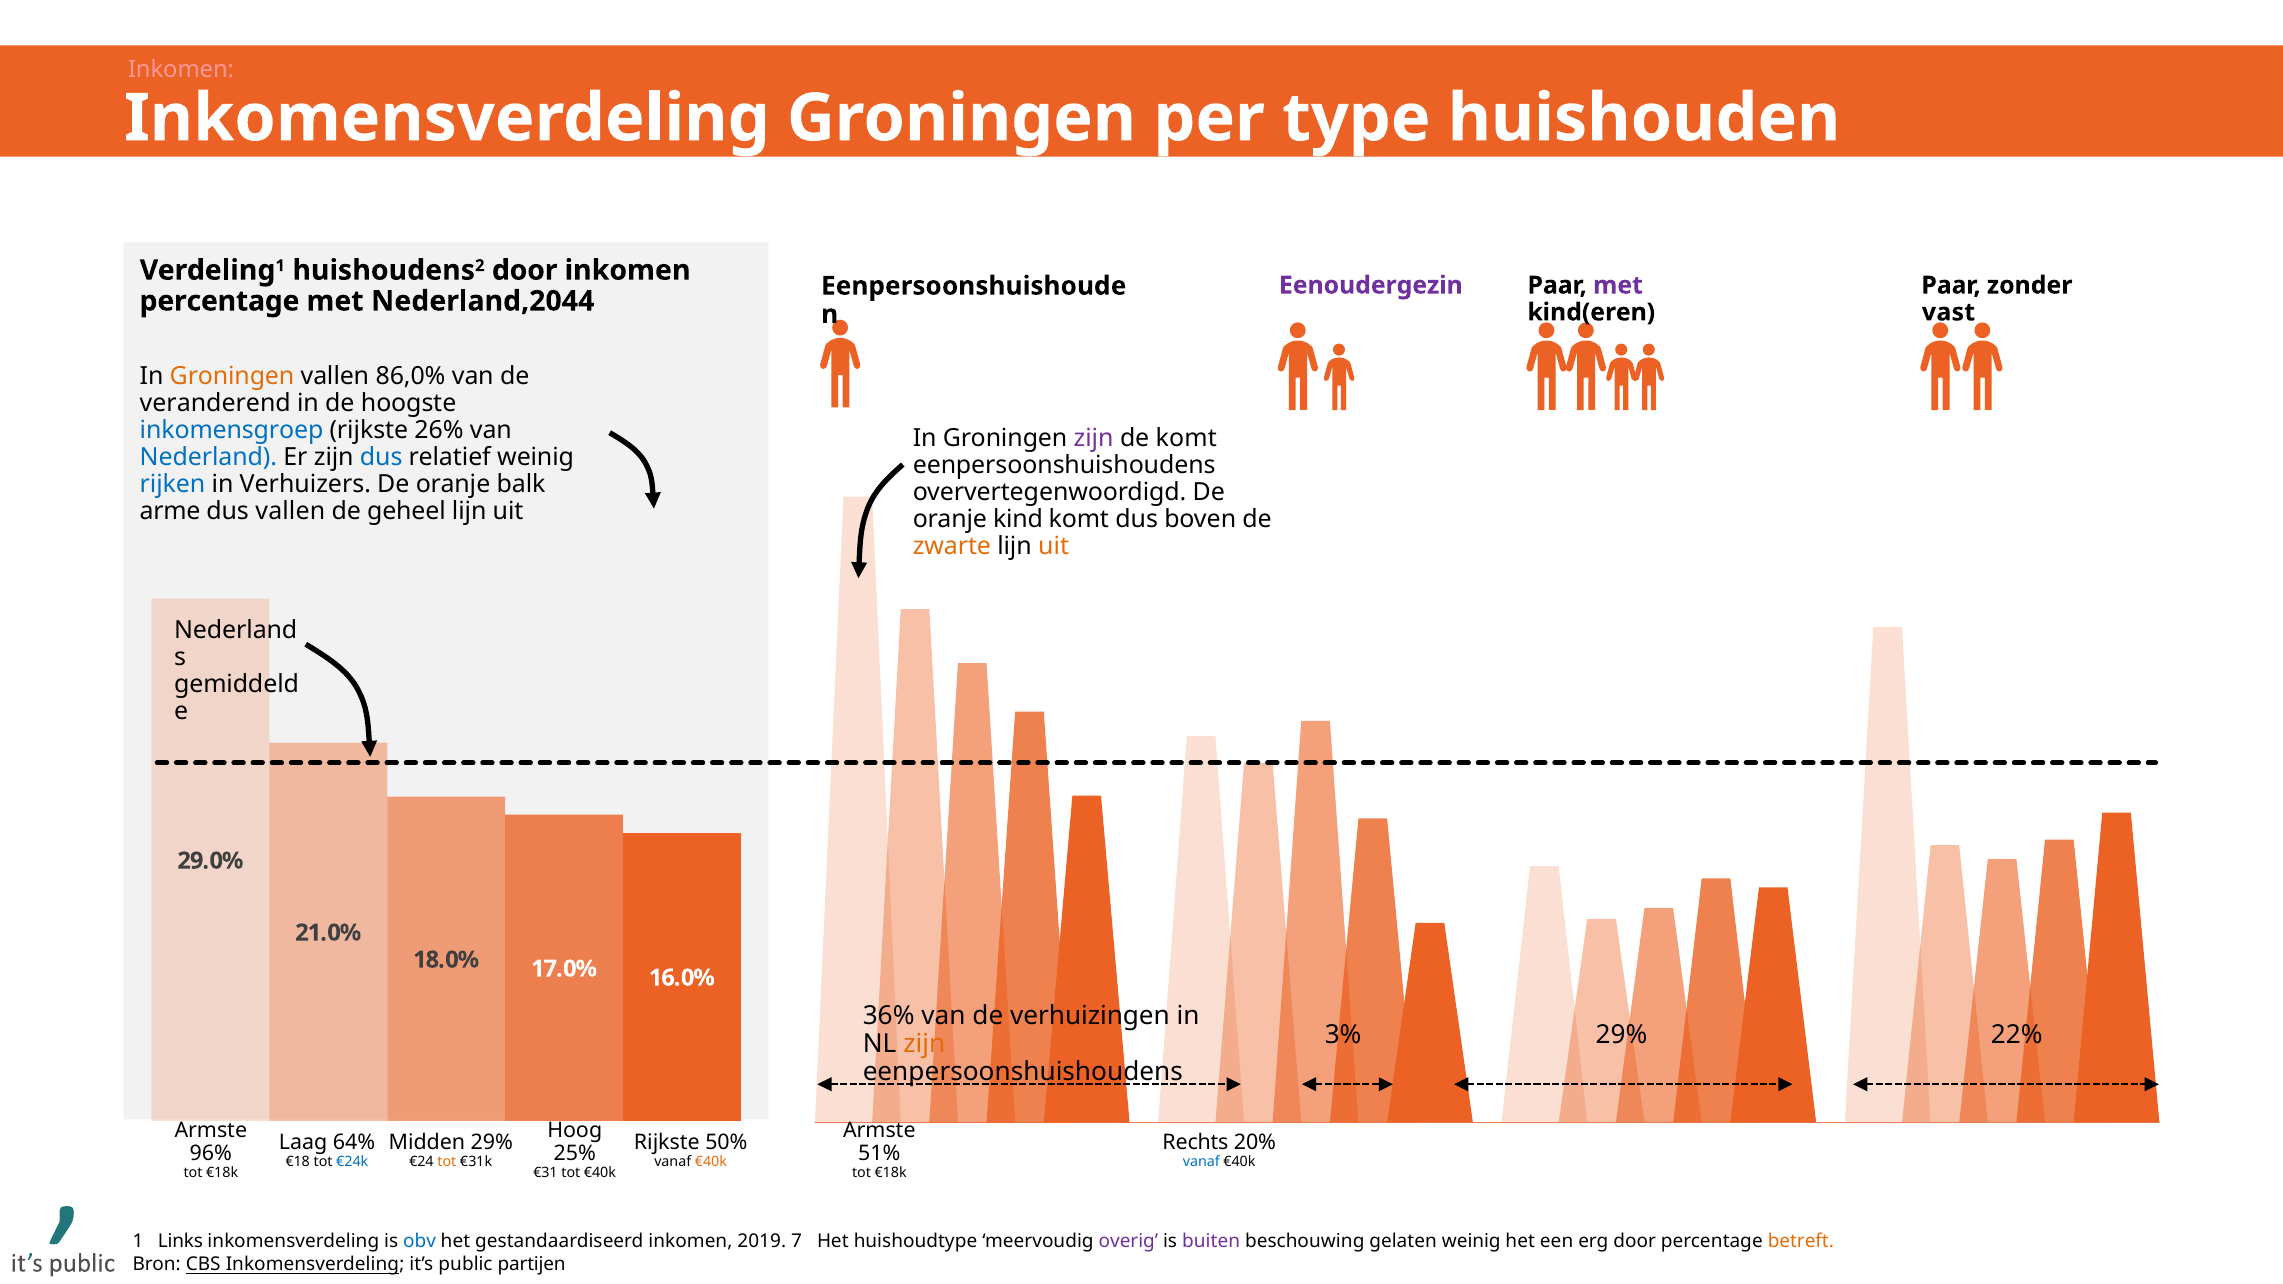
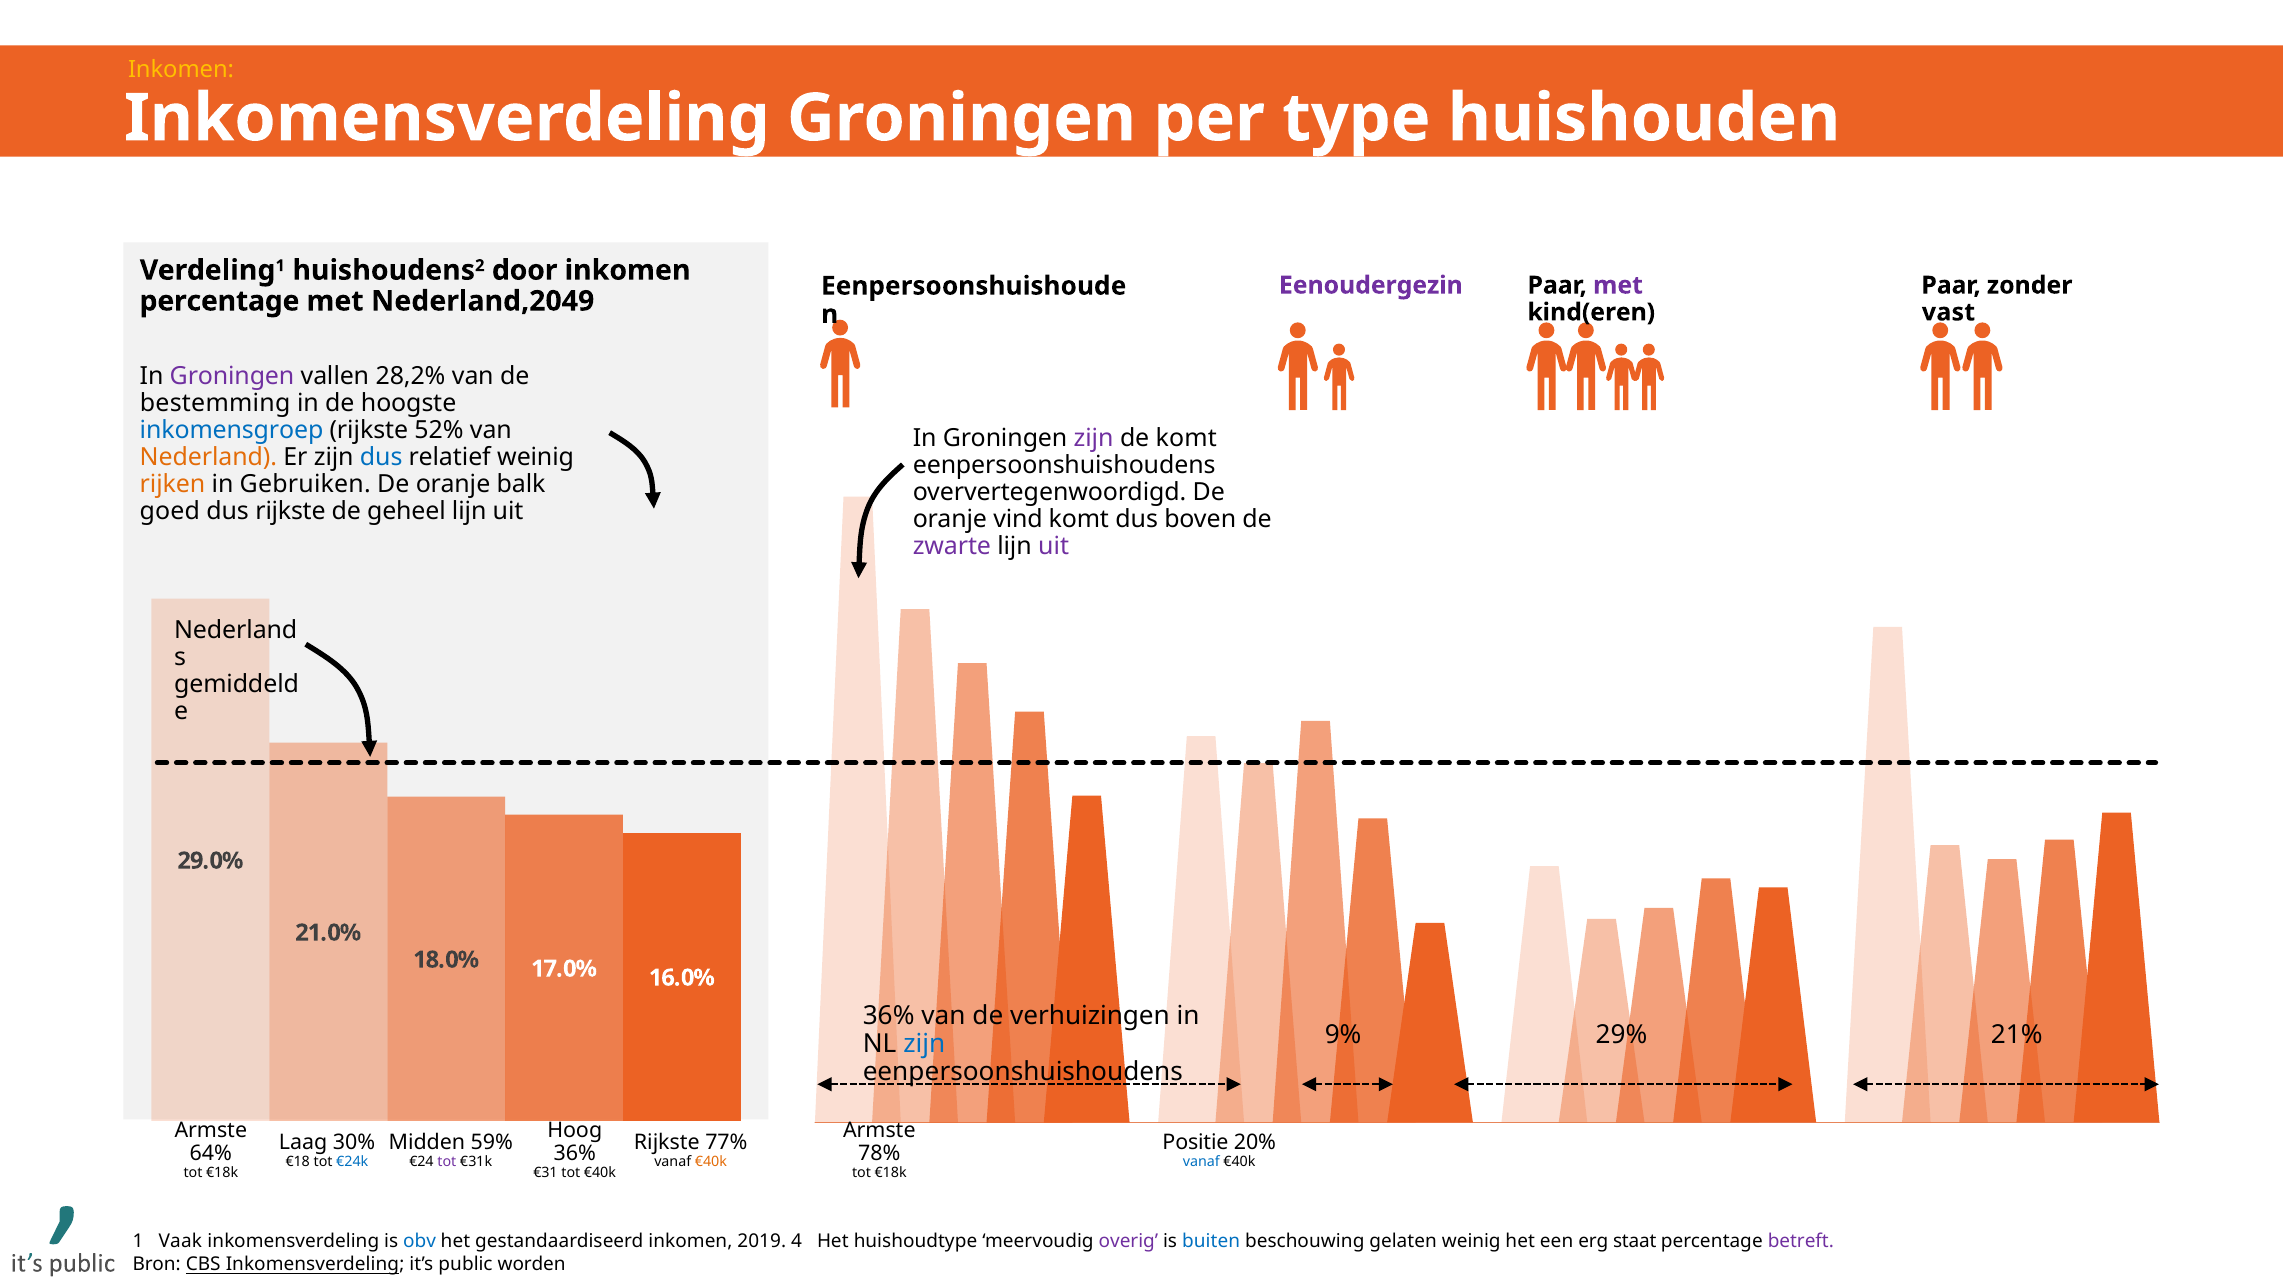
Inkomen at (181, 70) colour: pink -> yellow
Nederland,2044: Nederland,2044 -> Nederland,2049
Groningen at (232, 377) colour: orange -> purple
86,0%: 86,0% -> 28,2%
veranderend: veranderend -> bestemming
26%: 26% -> 52%
Nederland at (208, 458) colour: blue -> orange
rijken colour: blue -> orange
Verhuizers: Verhuizers -> Gebruiken
arme: arme -> goed
dus vallen: vallen -> rijkste
kind: kind -> vind
zwarte colour: orange -> purple
uit at (1054, 546) colour: orange -> purple
3%: 3% -> 9%
22%: 22% -> 21%
zijn at (924, 1044) colour: orange -> blue
64%: 64% -> 30%
Midden 29%: 29% -> 59%
50%: 50% -> 77%
Rechts: Rechts -> Positie
96%: 96% -> 64%
25% at (575, 1154): 25% -> 36%
51%: 51% -> 78%
tot at (447, 1161) colour: orange -> purple
Links: Links -> Vaak
7: 7 -> 4
buiten colour: purple -> blue
erg door: door -> staat
betreft colour: orange -> purple
partijen: partijen -> worden
